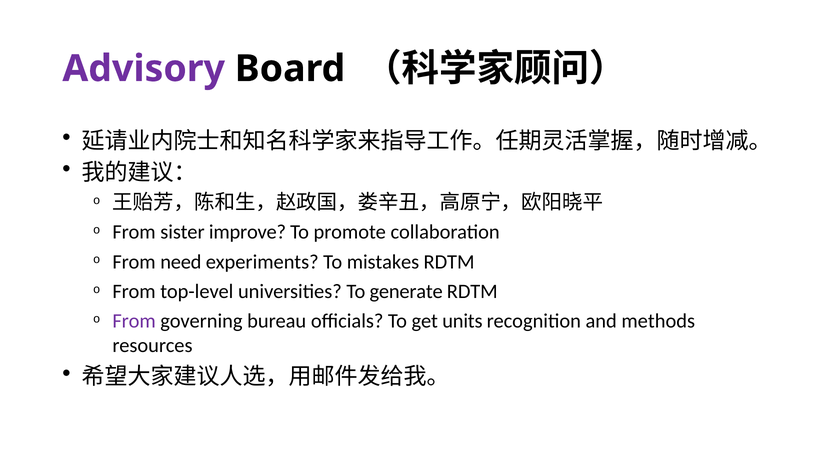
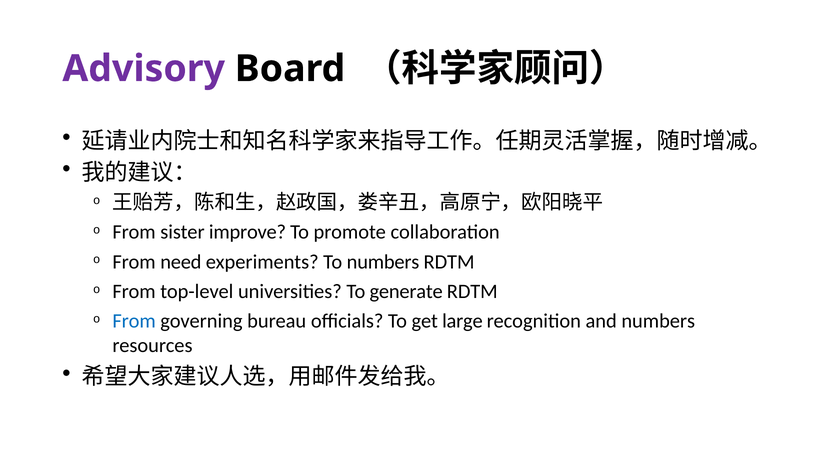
To mistakes: mistakes -> numbers
From at (134, 321) colour: purple -> blue
units: units -> large
and methods: methods -> numbers
